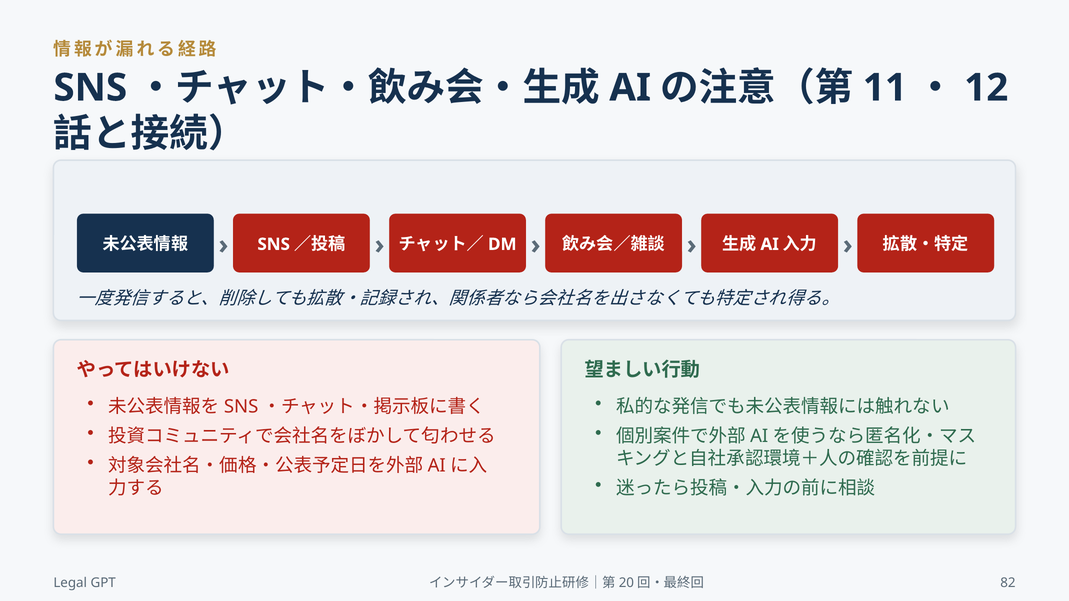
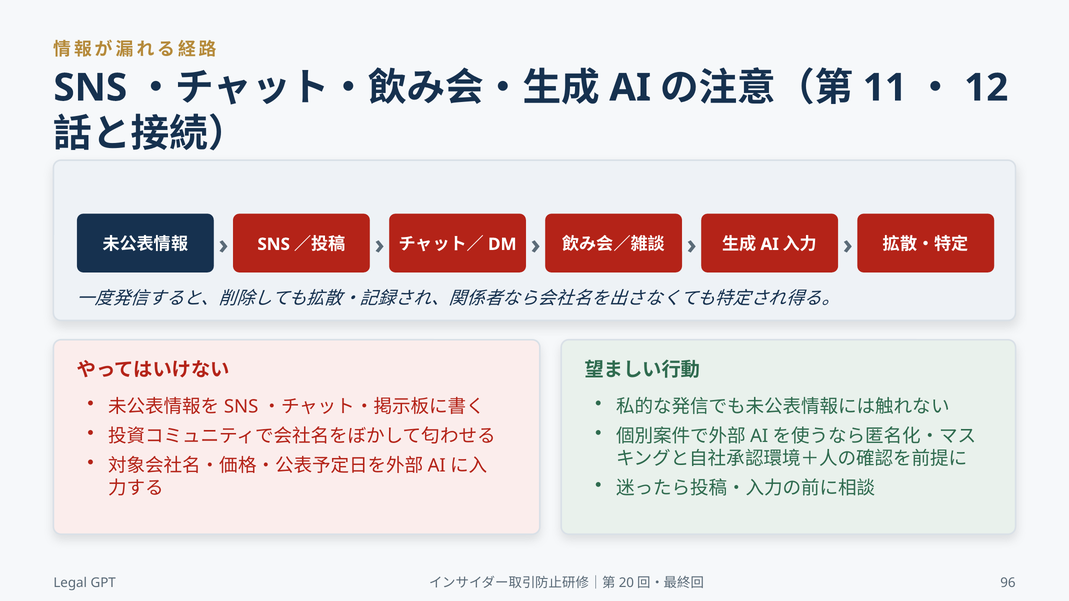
82: 82 -> 96
